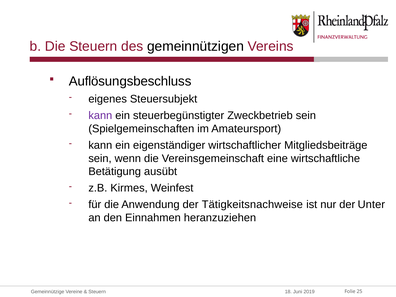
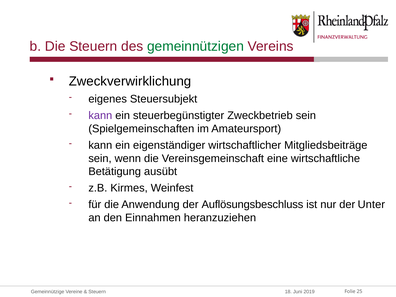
gemeinnützigen colour: black -> green
Auflösungsbeschluss: Auflösungsbeschluss -> Zweckverwirklichung
Tätigkeitsnachweise: Tätigkeitsnachweise -> Auflösungsbeschluss
